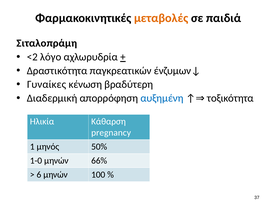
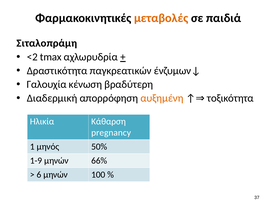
λόγο: λόγο -> tmax
Γυναίκες: Γυναίκες -> Γαλουχία
αυξημένη colour: blue -> orange
1-0: 1-0 -> 1-9
